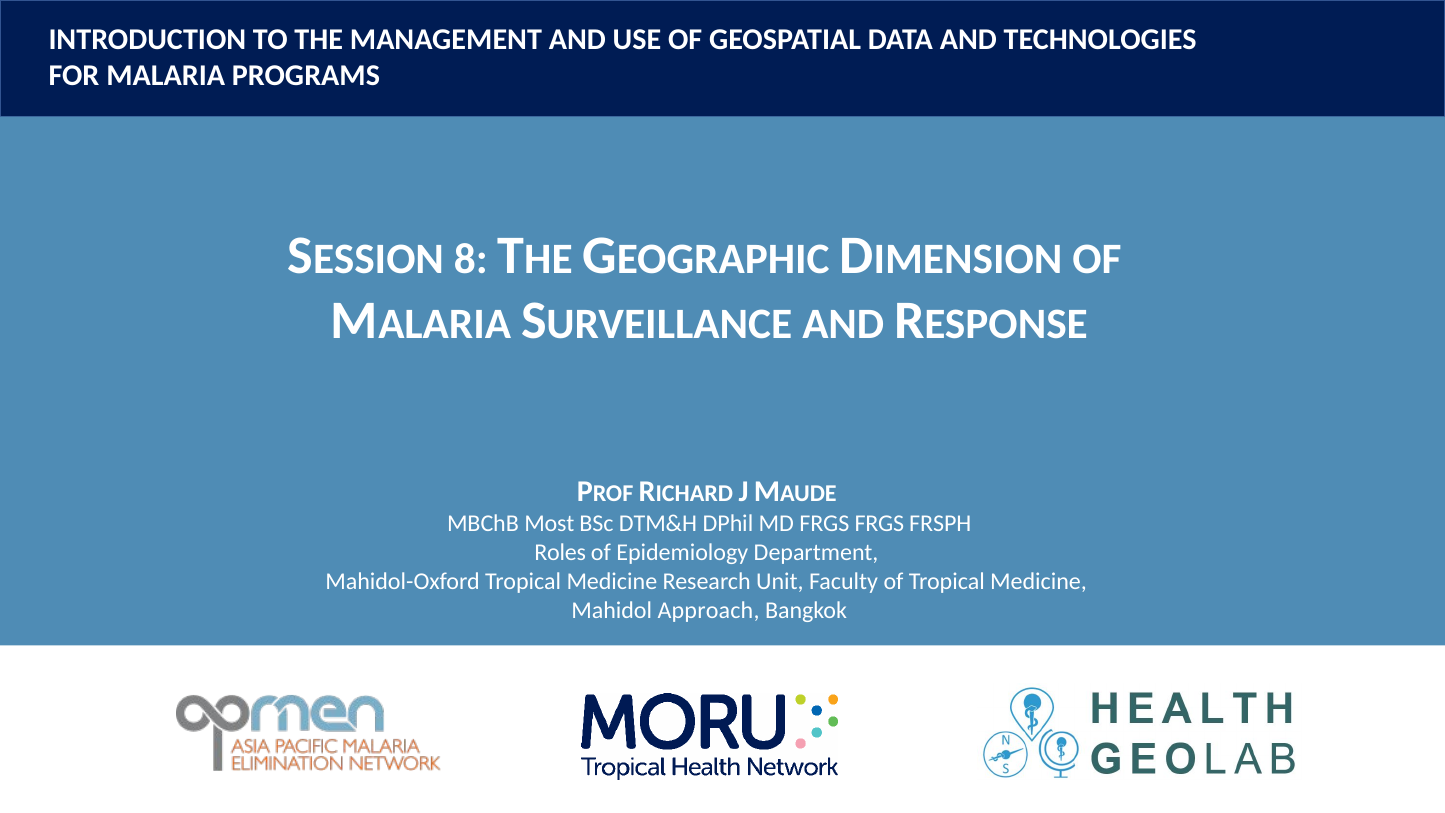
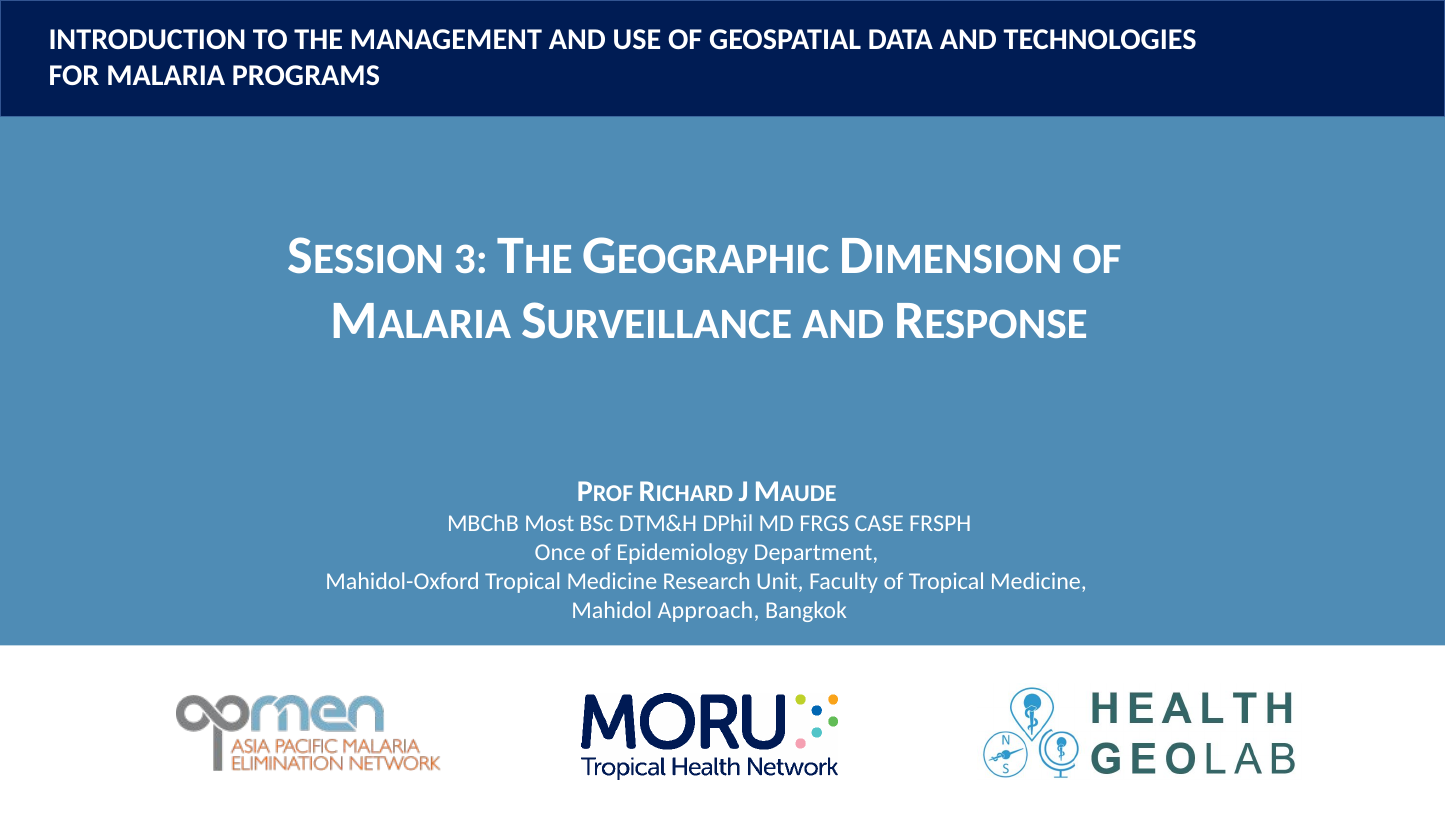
8: 8 -> 3
FRGS FRGS: FRGS -> CASE
Roles: Roles -> Once
